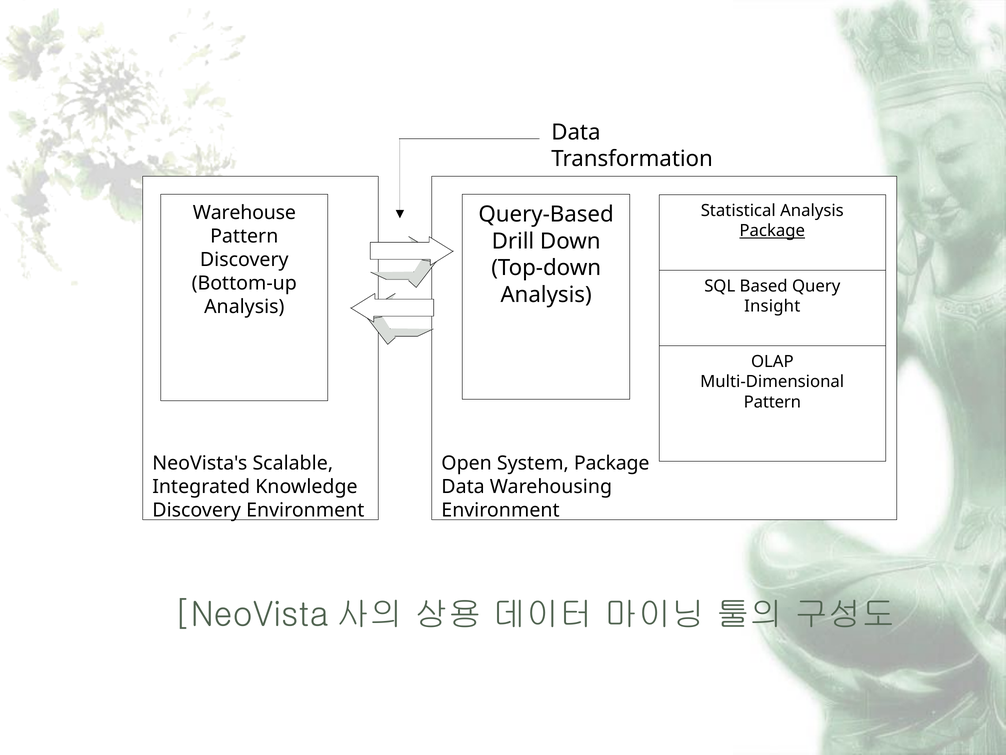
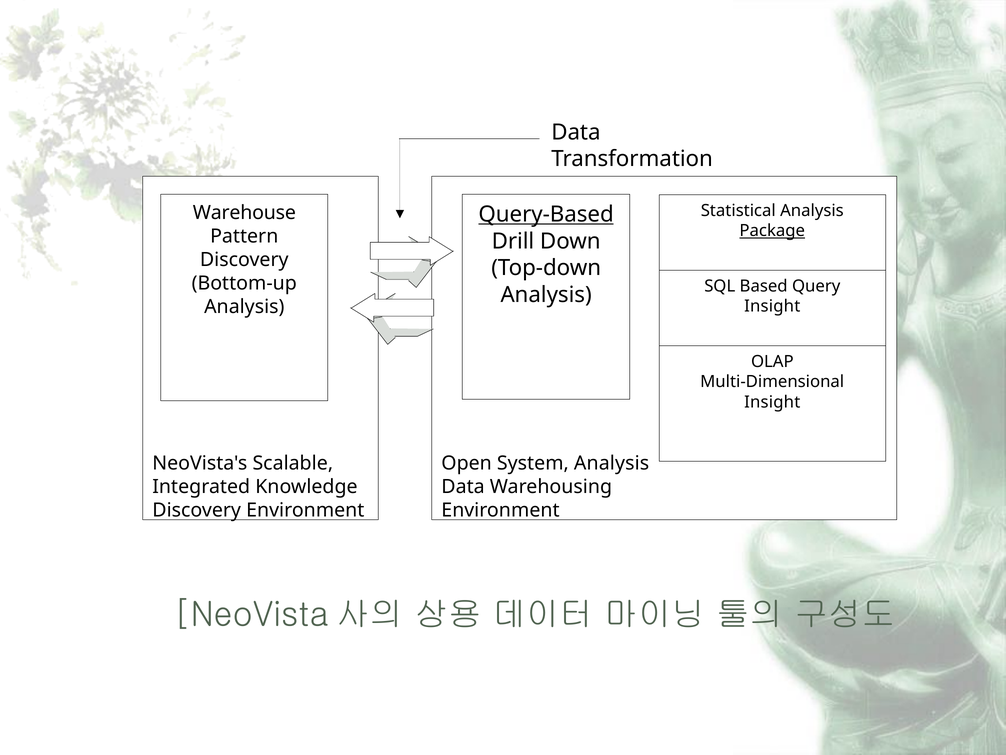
Query-Based underline: none -> present
Pattern at (772, 402): Pattern -> Insight
System Package: Package -> Analysis
